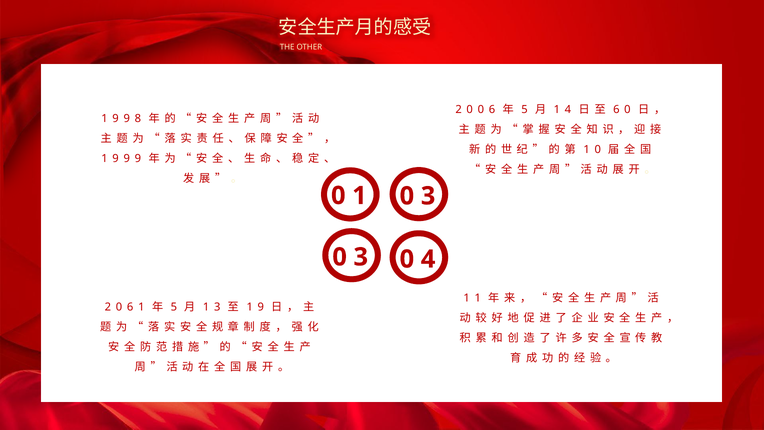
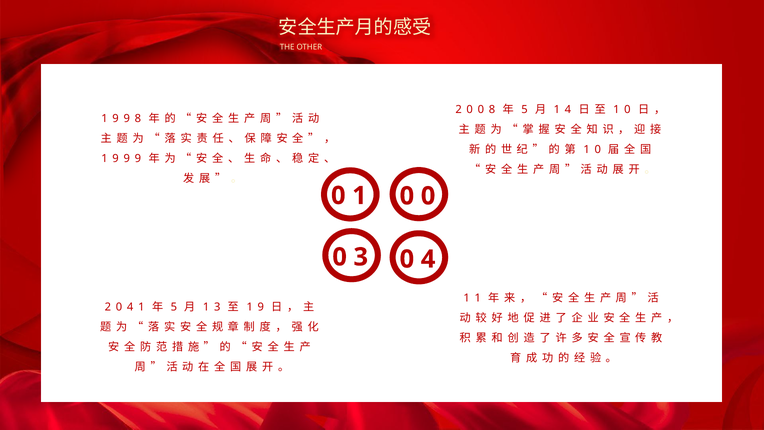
0 0 6: 6 -> 8
6 at (616, 109): 6 -> 1
1 0 3: 3 -> 0
2 0 6: 6 -> 4
